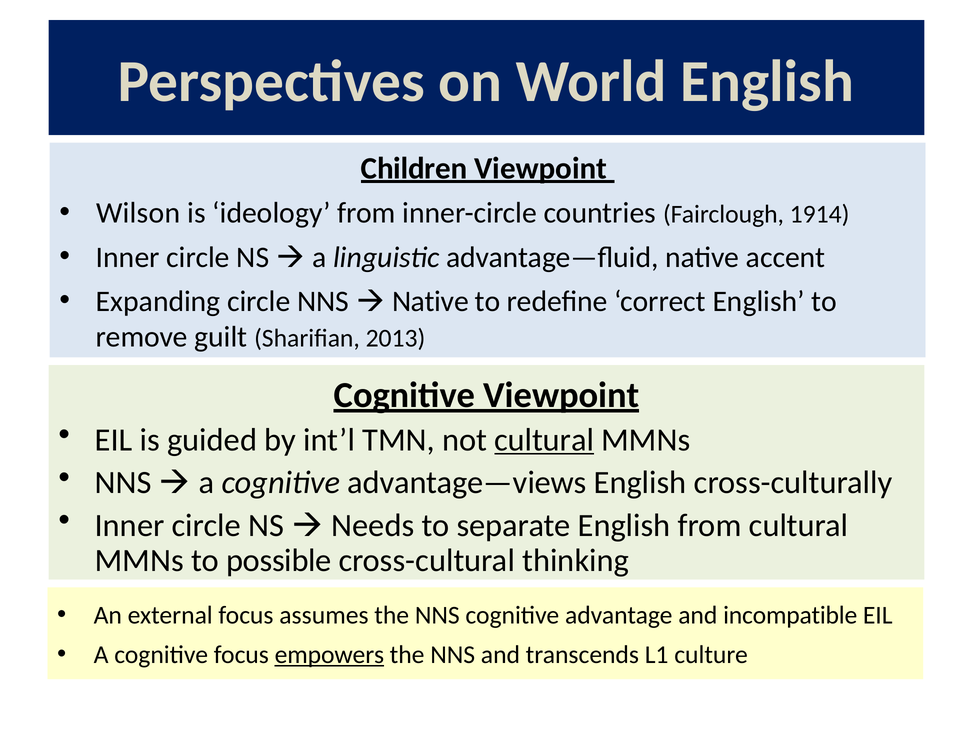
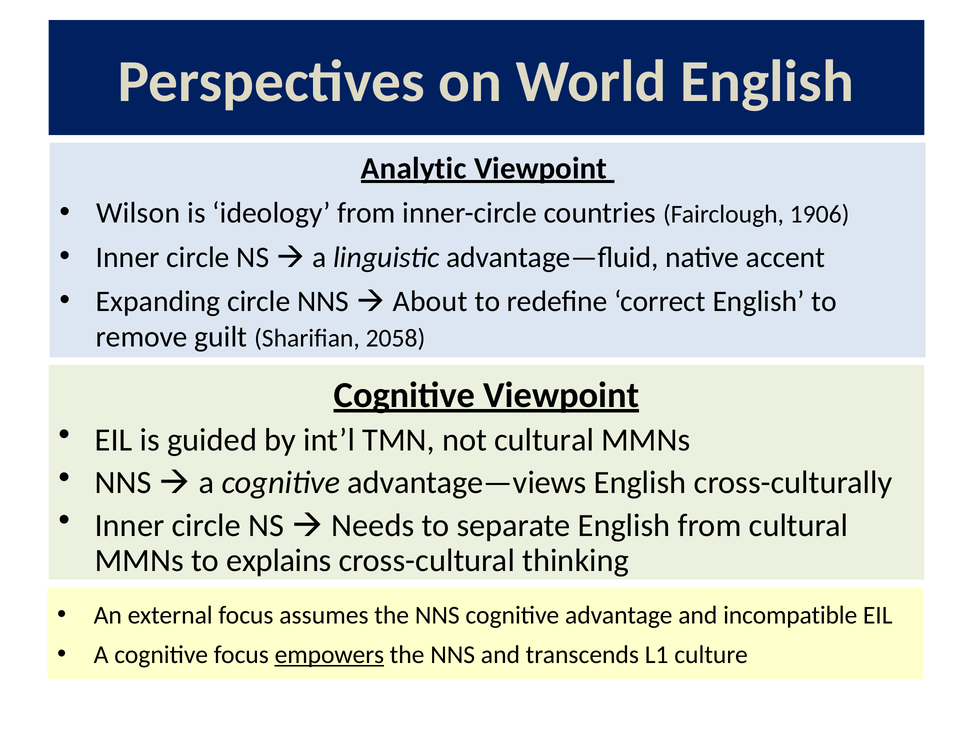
Children: Children -> Analytic
1914: 1914 -> 1906
Native at (430, 301): Native -> About
2013: 2013 -> 2058
cultural at (544, 440) underline: present -> none
possible: possible -> explains
